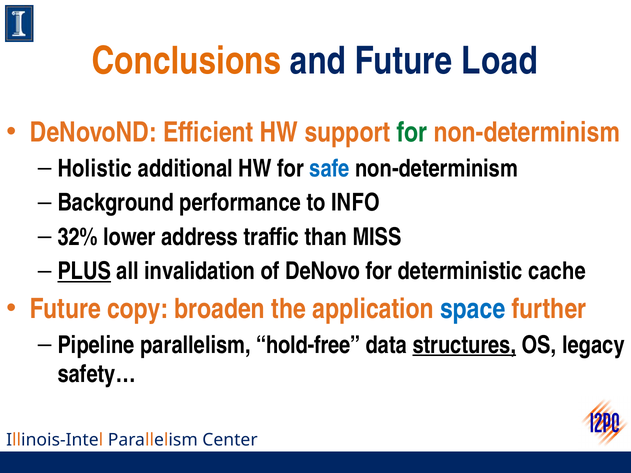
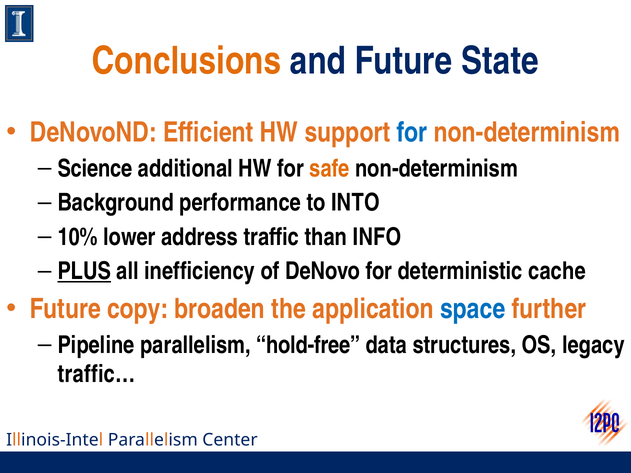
Load: Load -> State
for at (412, 132) colour: green -> blue
Holistic: Holistic -> Science
safe colour: blue -> orange
INFO: INFO -> INTO
32%: 32% -> 10%
MISS: MISS -> INFO
invalidation: invalidation -> inefficiency
structures underline: present -> none
safety…: safety… -> traffic…
